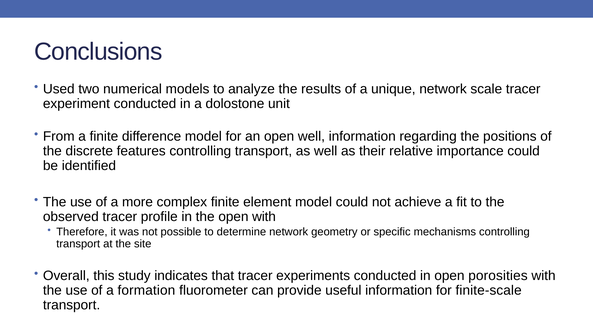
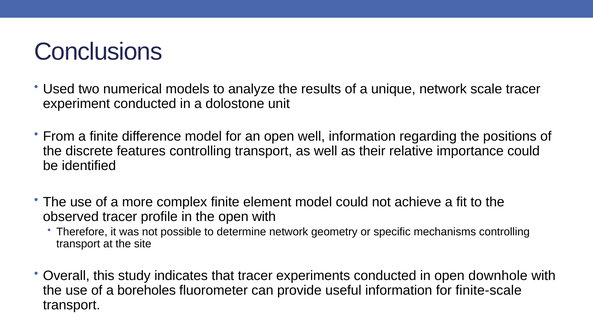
porosities: porosities -> downhole
formation: formation -> boreholes
